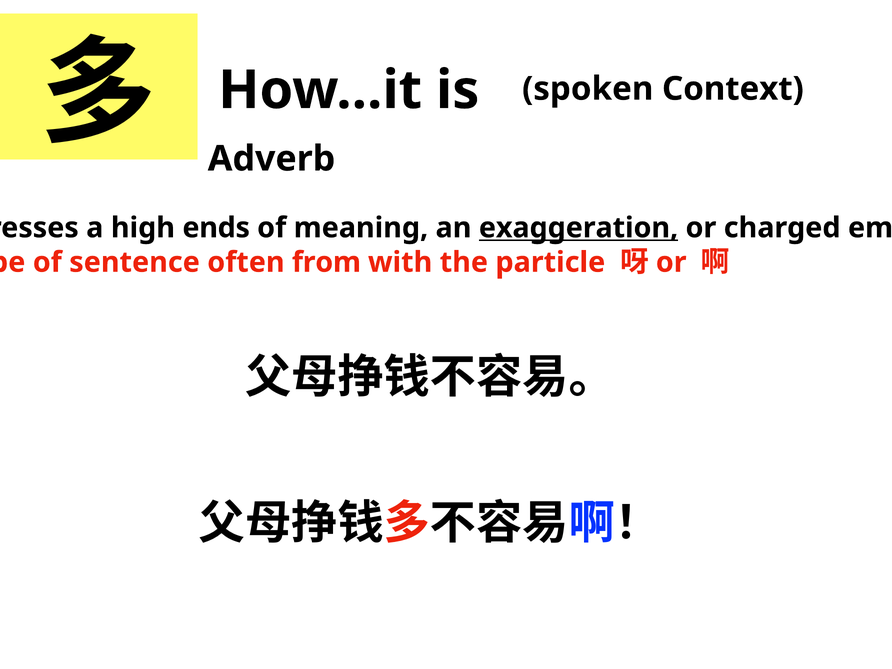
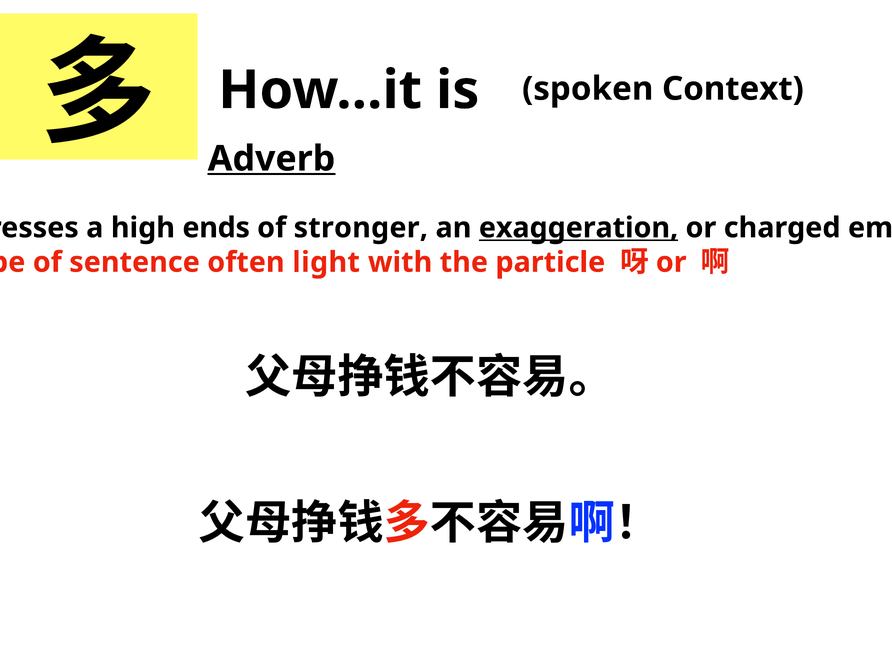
Adverb underline: none -> present
meaning: meaning -> stronger
from: from -> light
